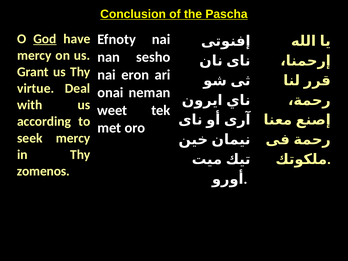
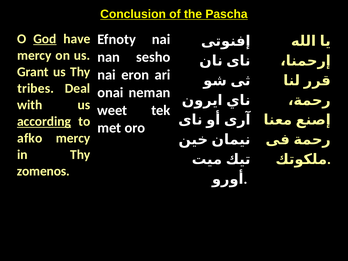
virtue: virtue -> tribes
according underline: none -> present
seek: seek -> afko
